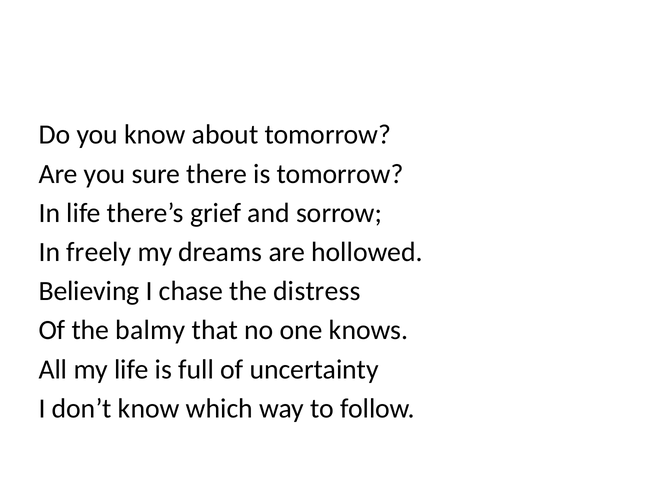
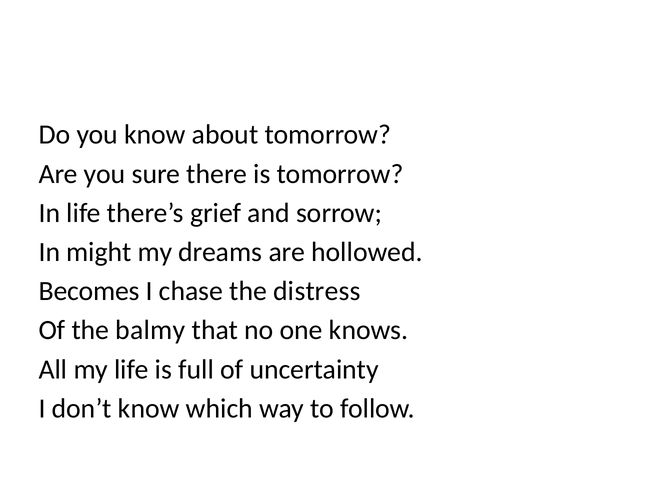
freely: freely -> might
Believing: Believing -> Becomes
